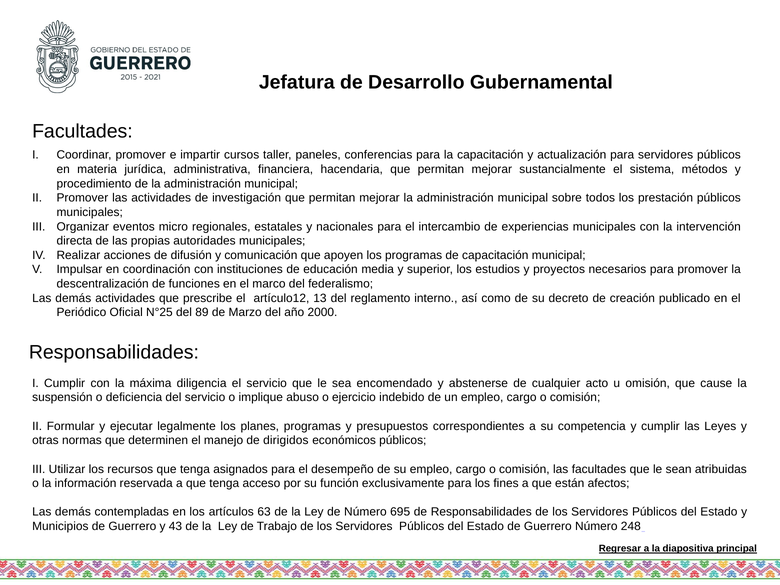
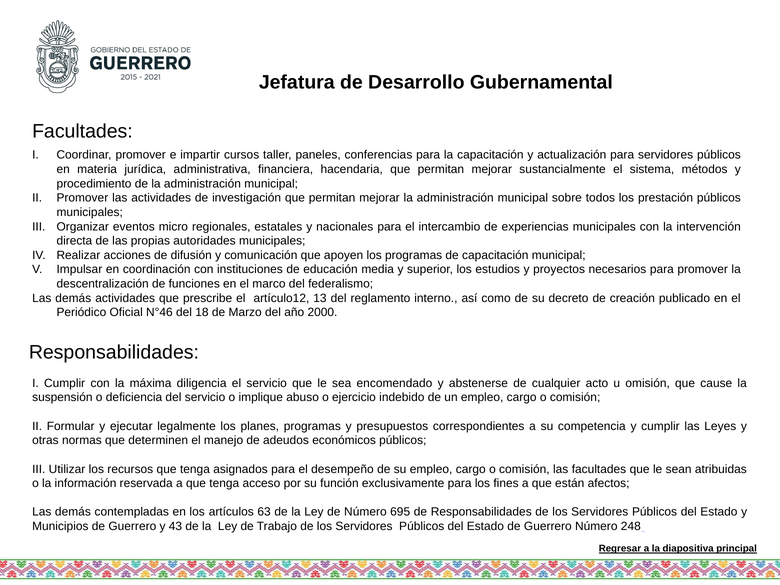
N°25: N°25 -> N°46
89: 89 -> 18
dirigidos: dirigidos -> adeudos
